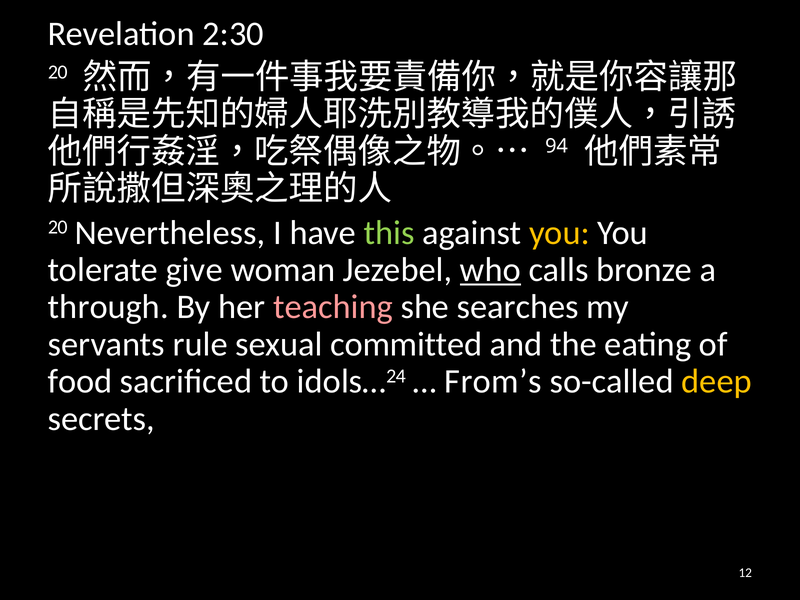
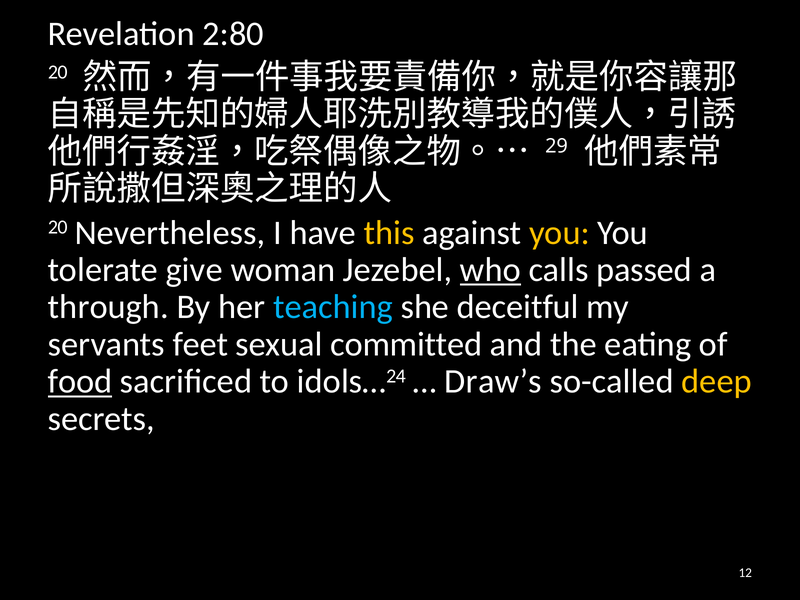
2:30: 2:30 -> 2:80
94: 94 -> 29
this colour: light green -> yellow
bronze: bronze -> passed
teaching colour: pink -> light blue
searches: searches -> deceitful
rule: rule -> feet
food underline: none -> present
From’s: From’s -> Draw’s
